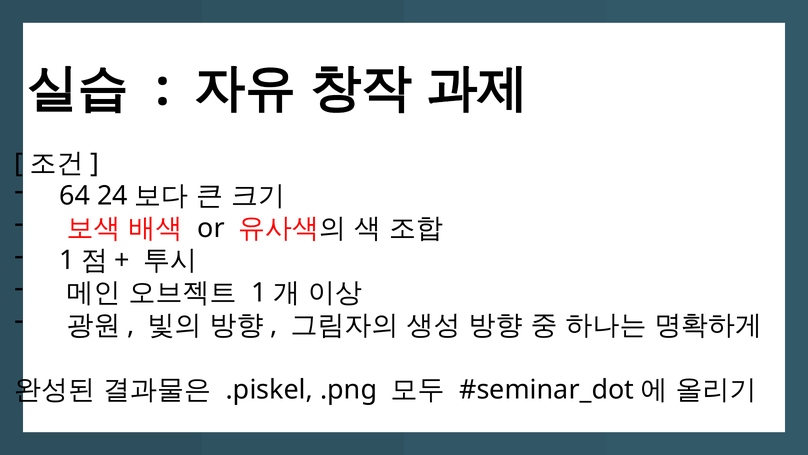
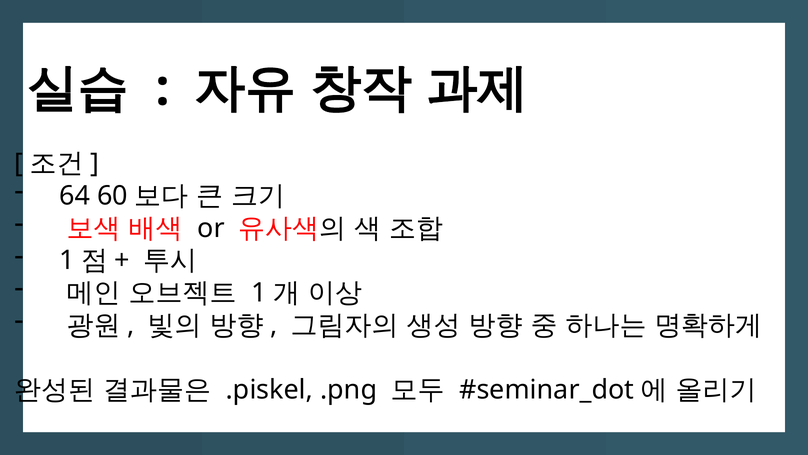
24: 24 -> 60
